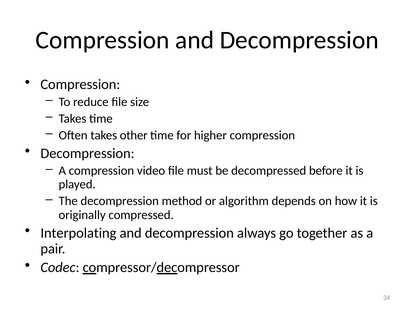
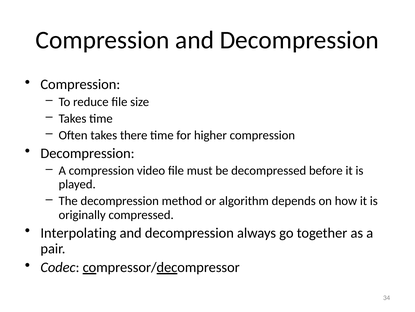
other: other -> there
